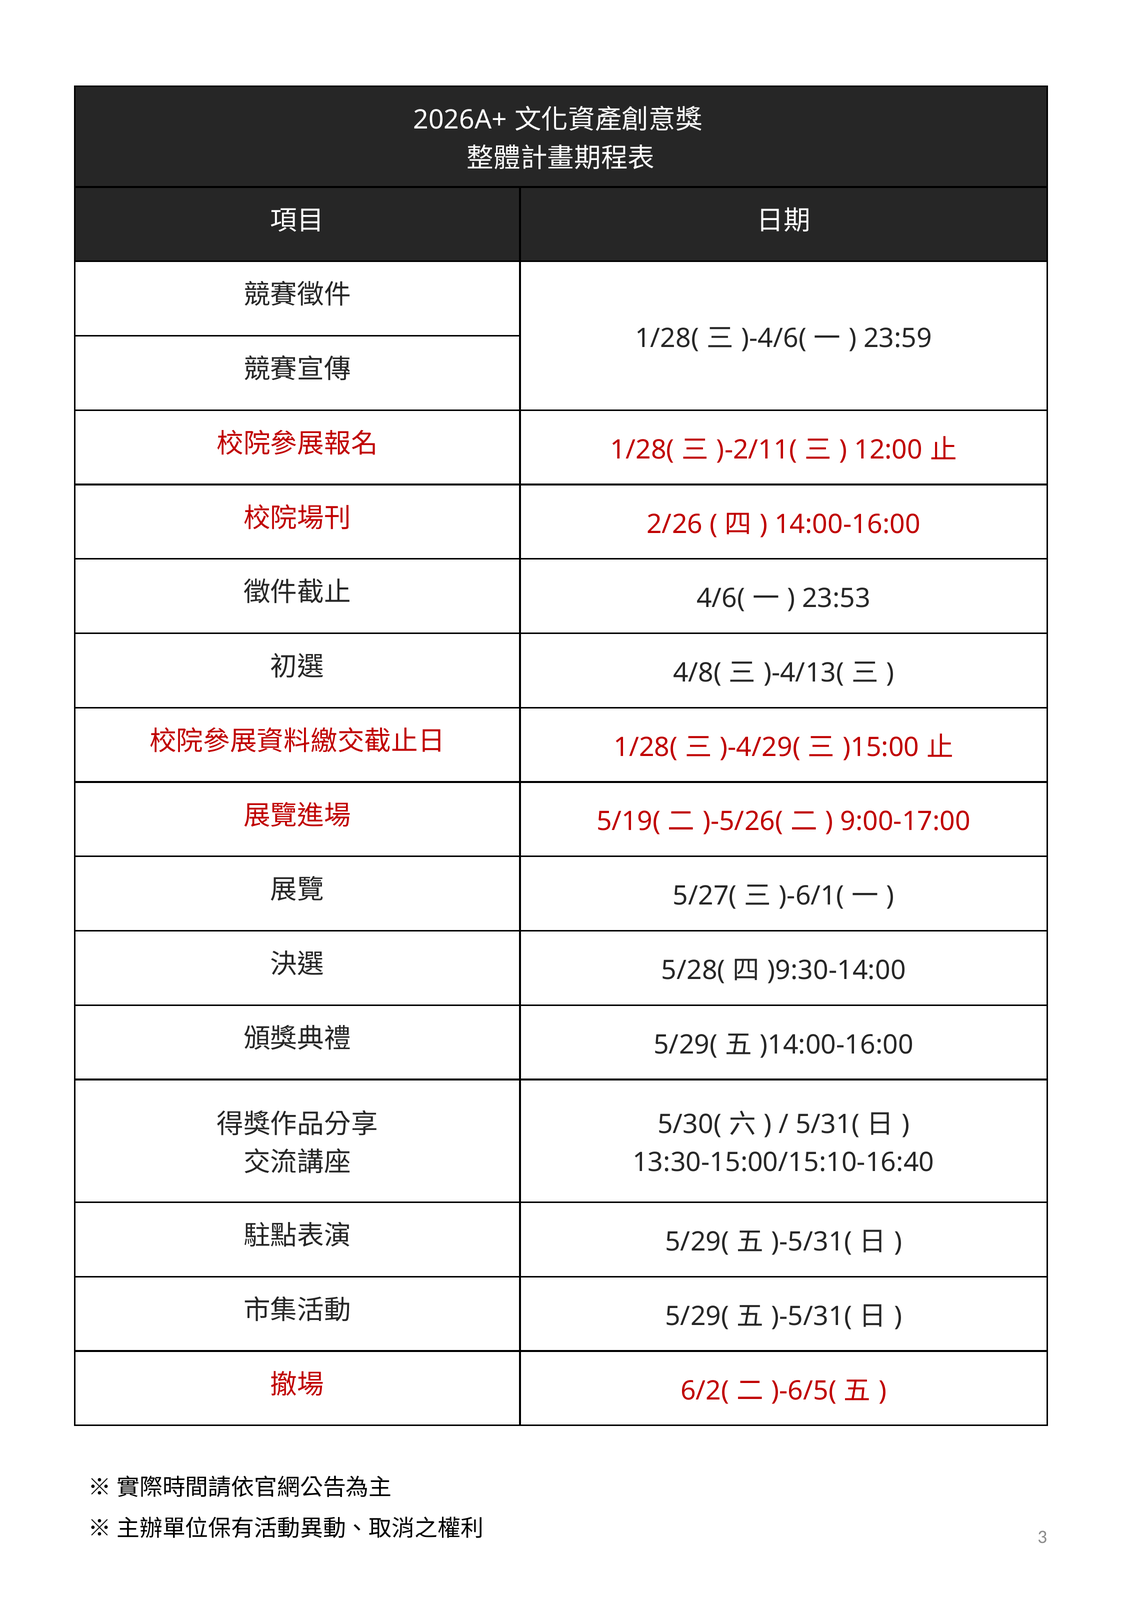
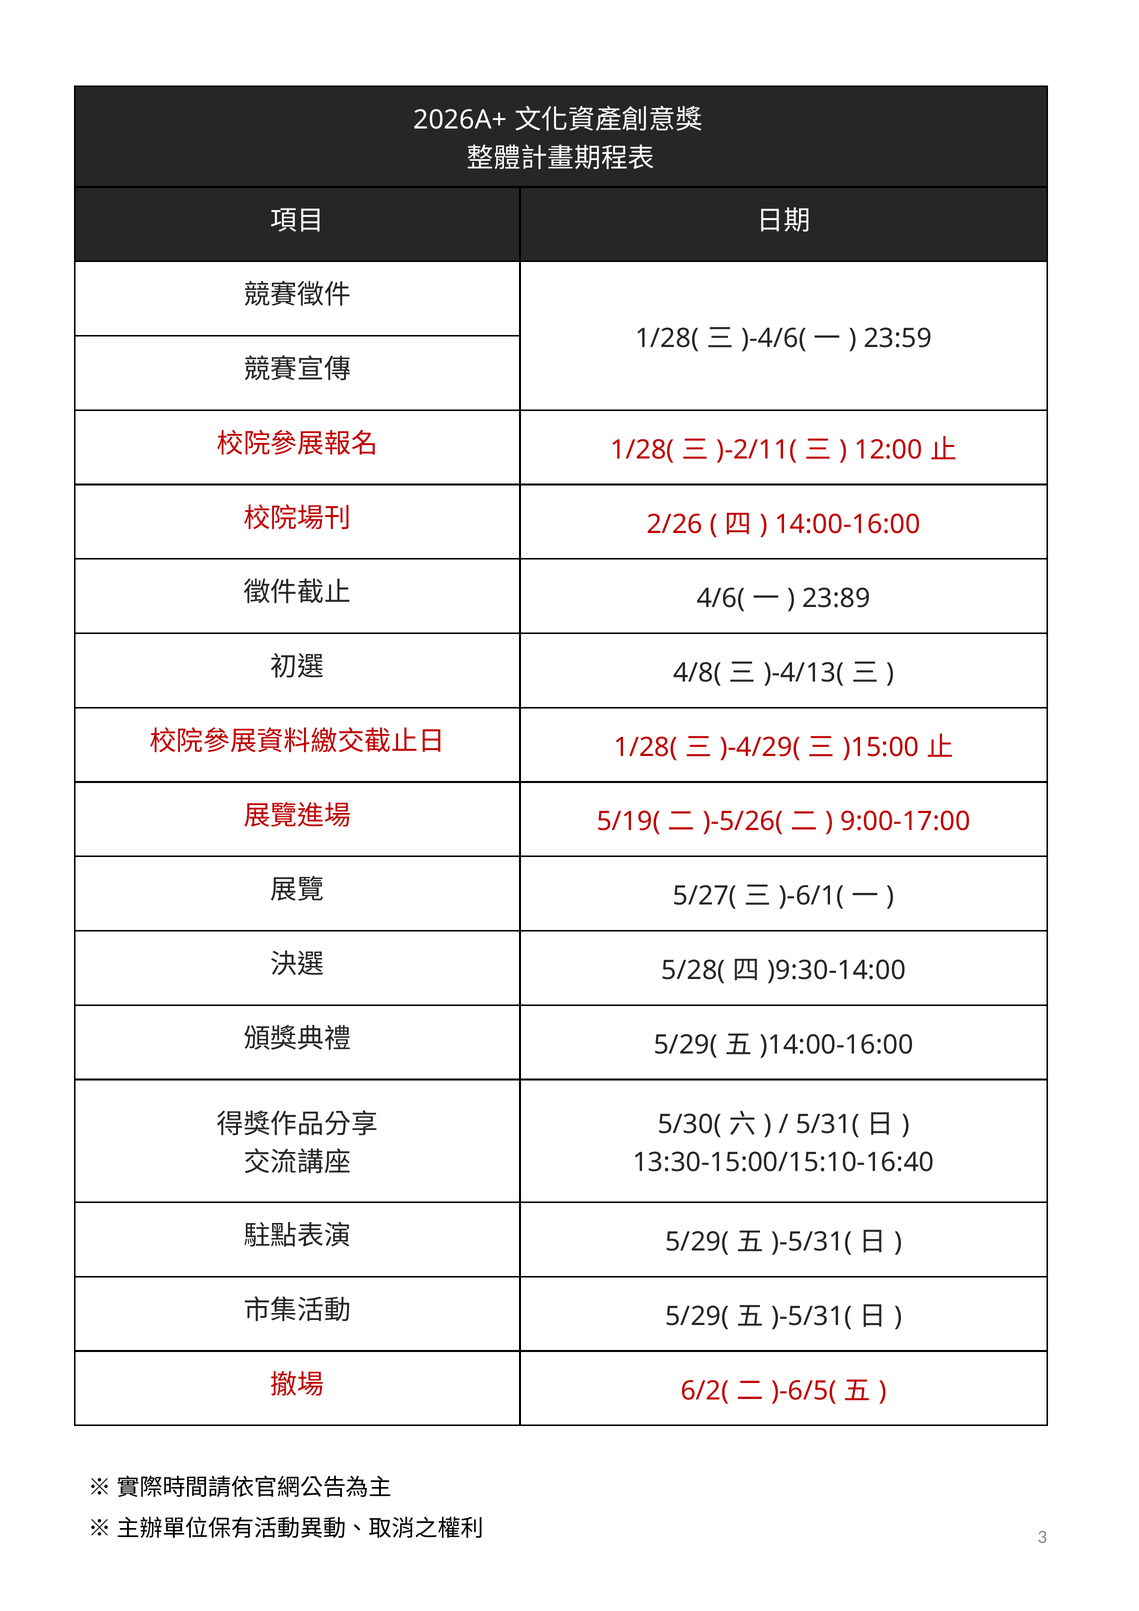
23:53: 23:53 -> 23:89
